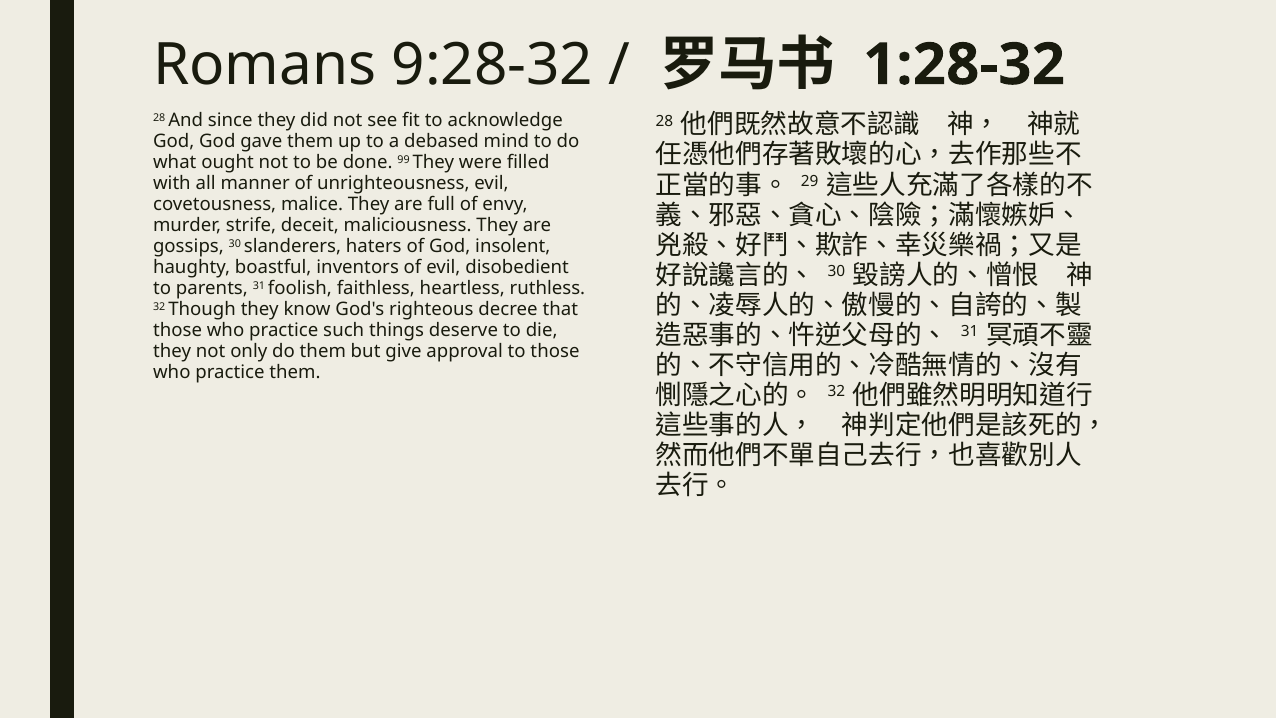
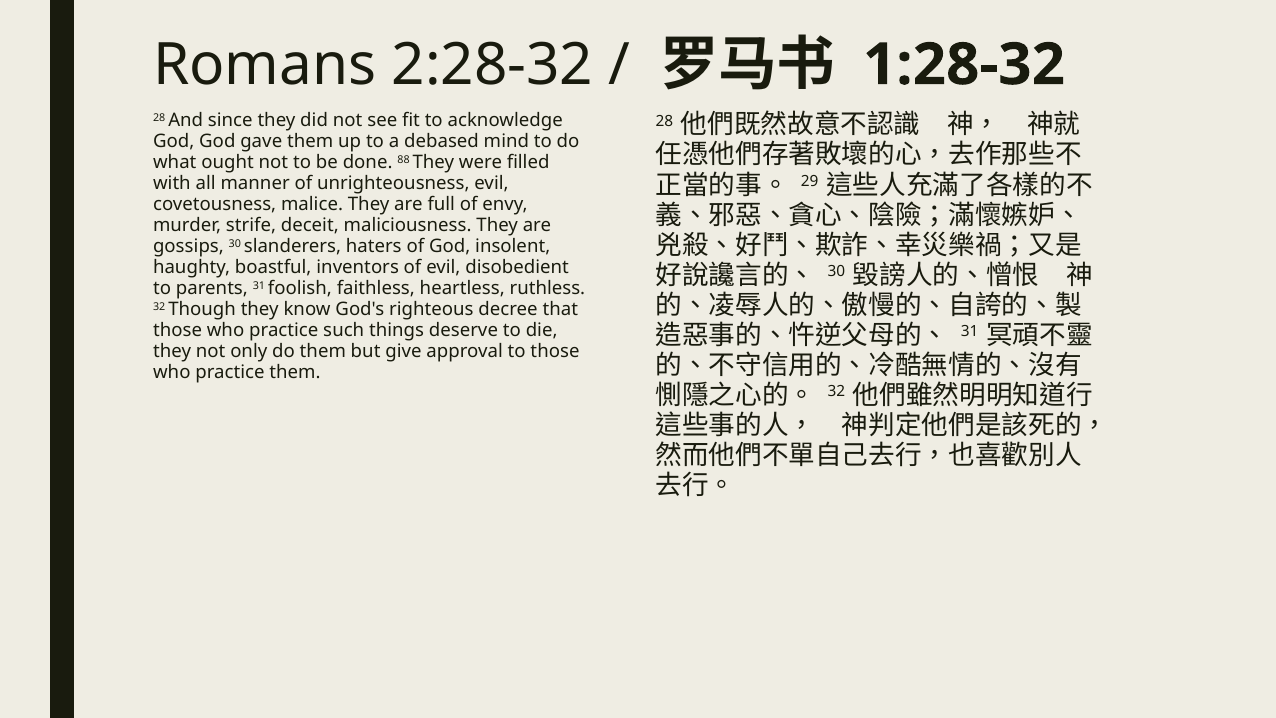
9:28-32: 9:28-32 -> 2:28-32
99: 99 -> 88
